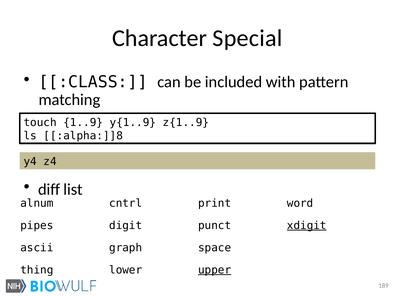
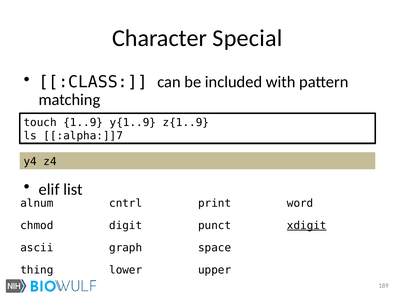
:alpha:]]8: :alpha:]]8 -> :alpha:]]7
diff: diff -> elif
pipes: pipes -> chmod
upper underline: present -> none
